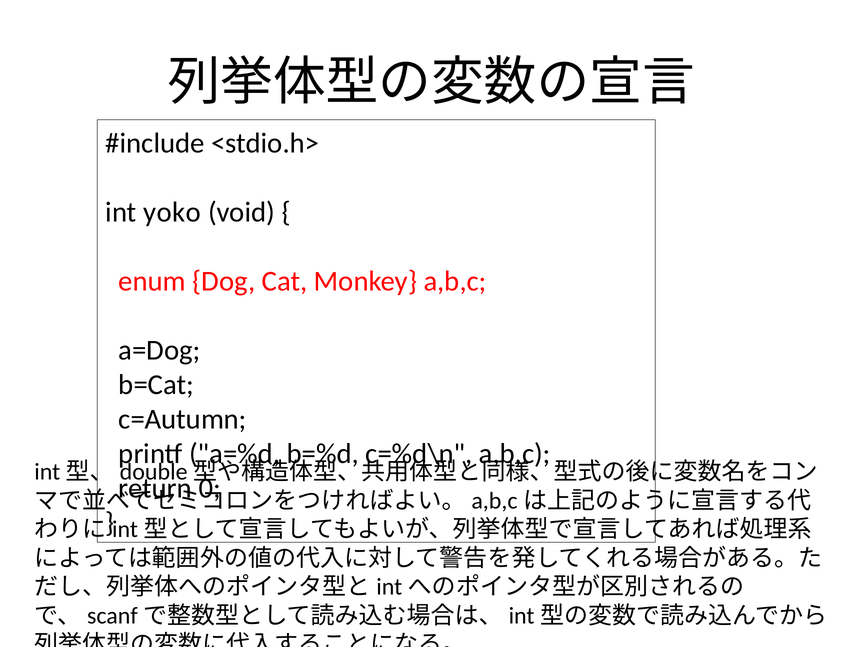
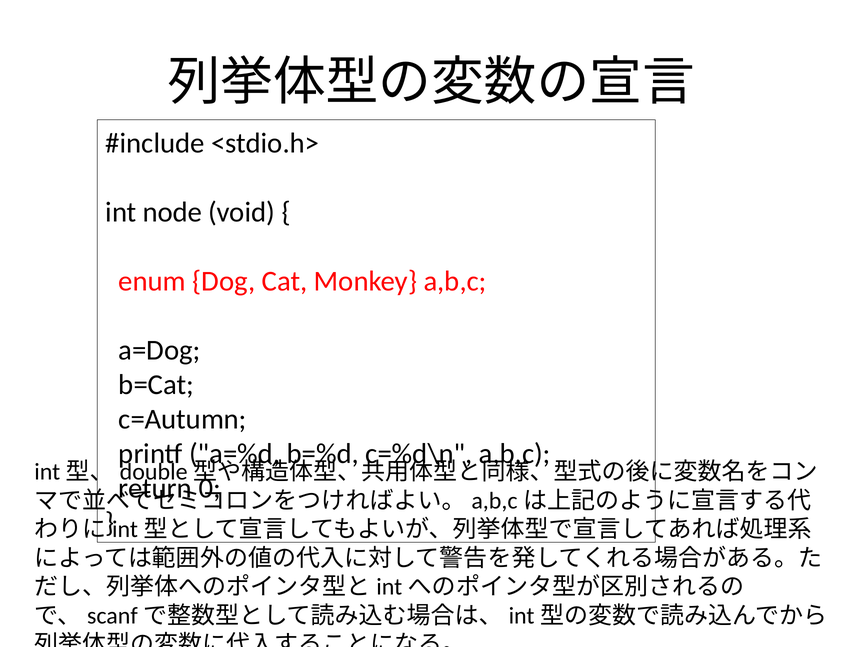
yoko: yoko -> node
